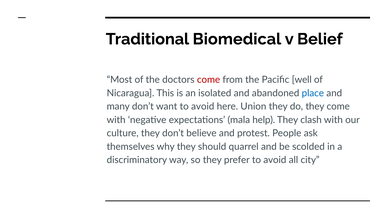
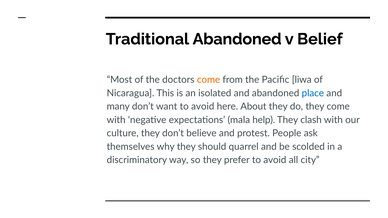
Traditional Biomedical: Biomedical -> Abandoned
come at (209, 80) colour: red -> orange
well: well -> liwa
Union: Union -> About
